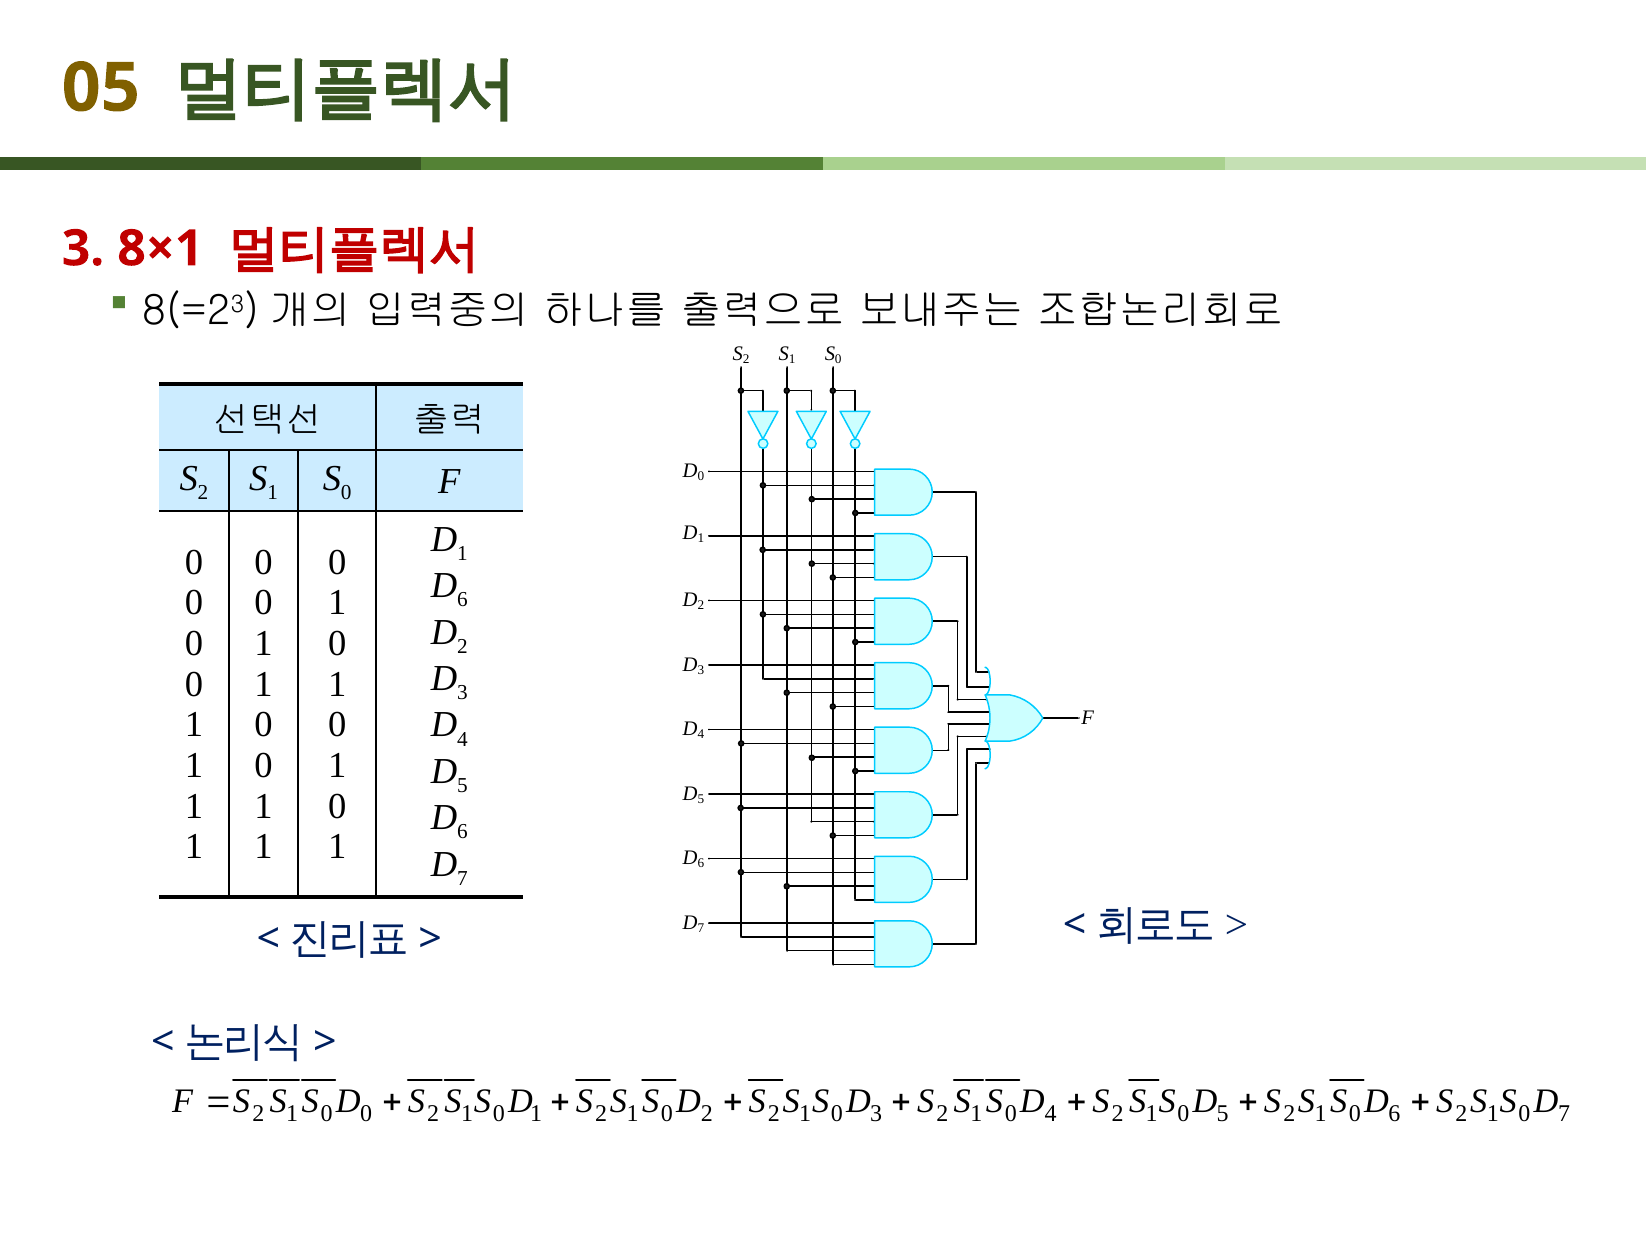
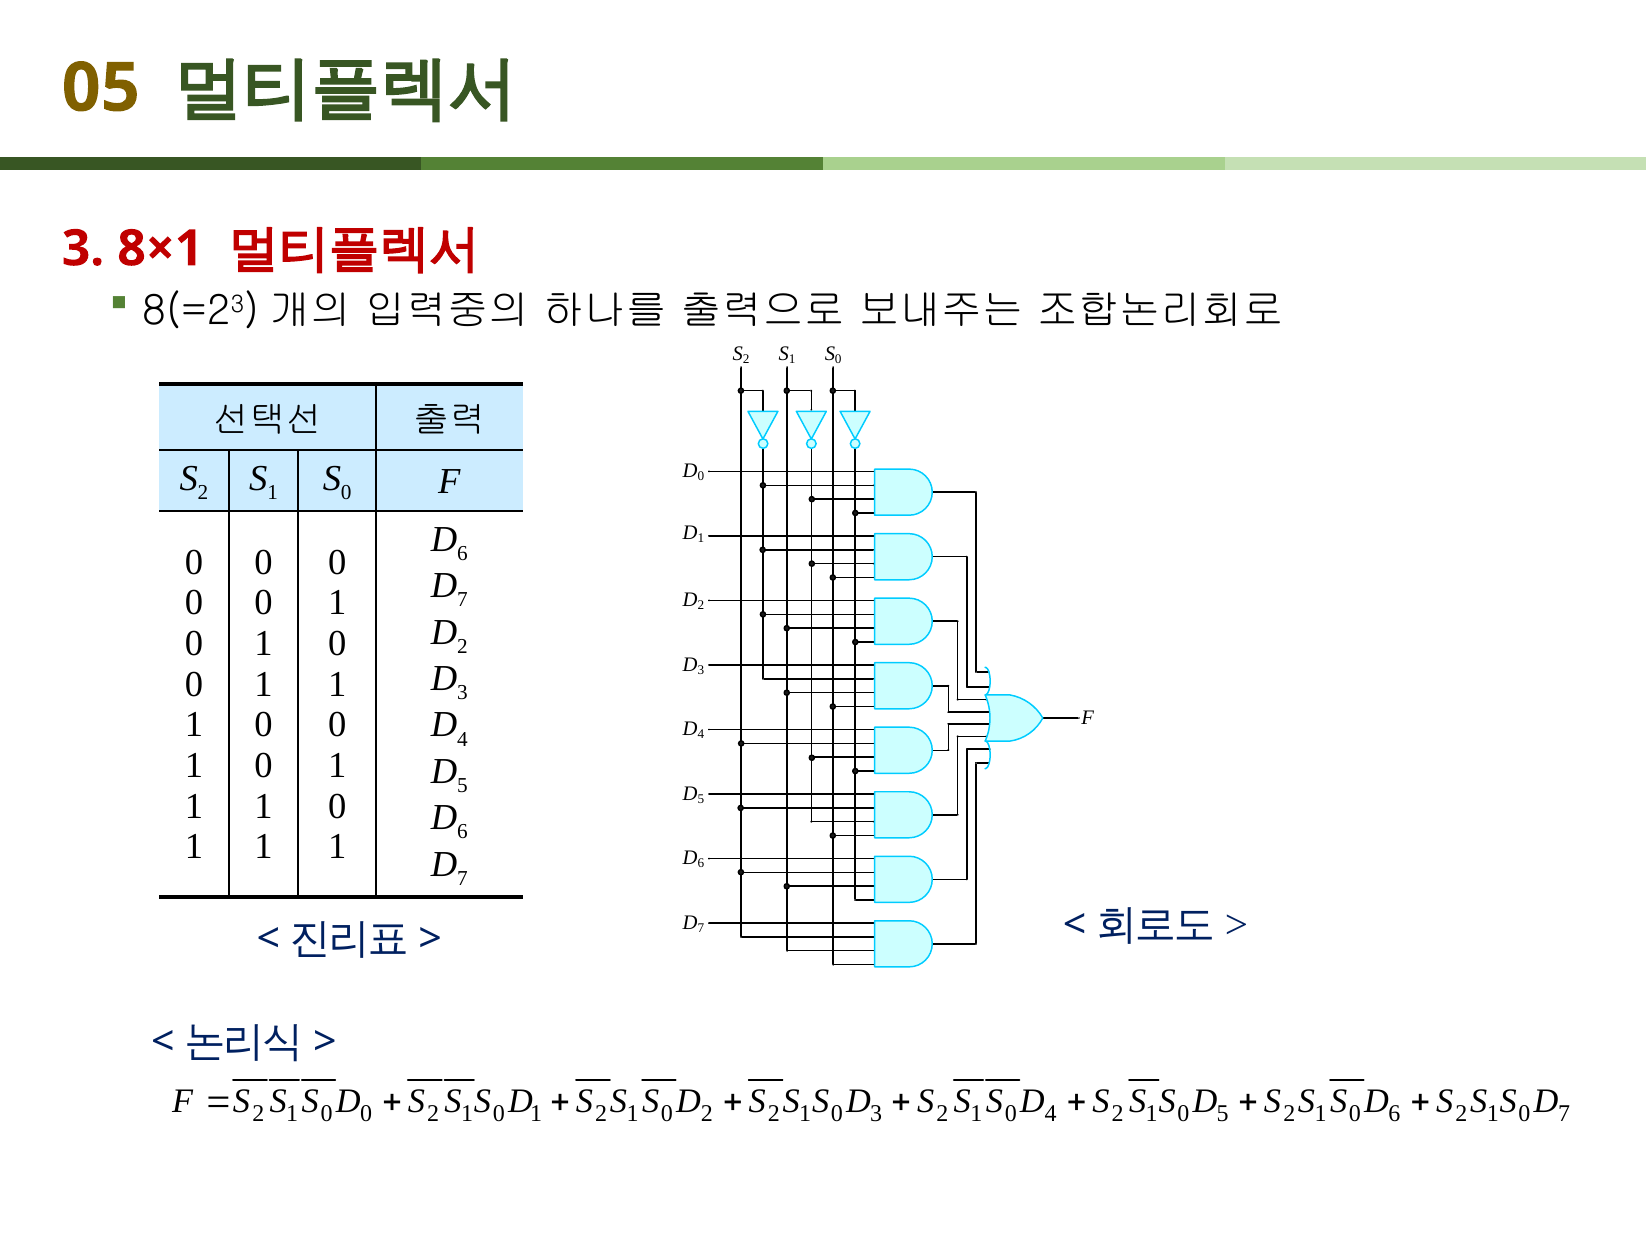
1 at (463, 553): 1 -> 6
6 at (463, 600): 6 -> 7
